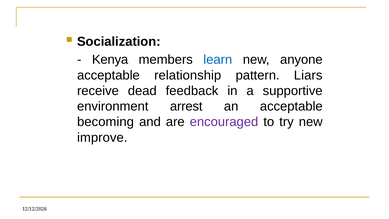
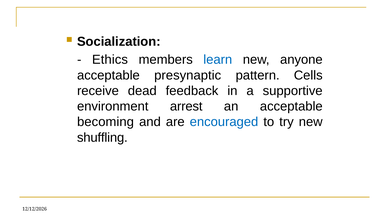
Kenya: Kenya -> Ethics
relationship: relationship -> presynaptic
Liars: Liars -> Cells
encouraged colour: purple -> blue
improve: improve -> shuffling
